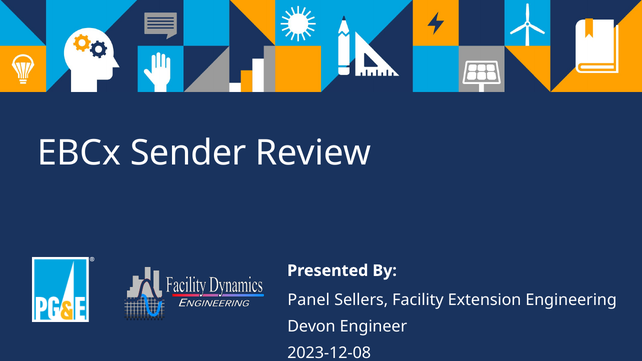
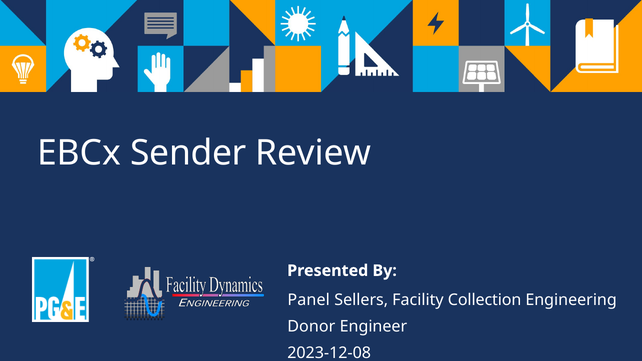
Extension: Extension -> Collection
Devon: Devon -> Donor
